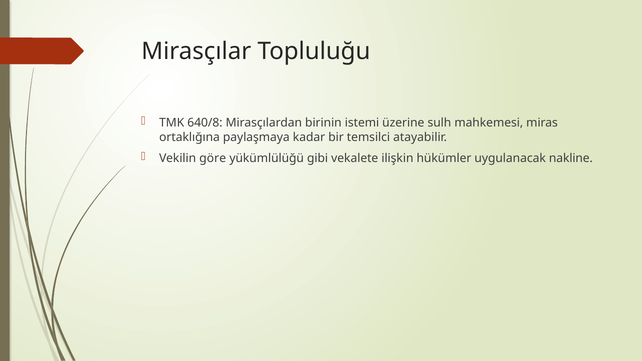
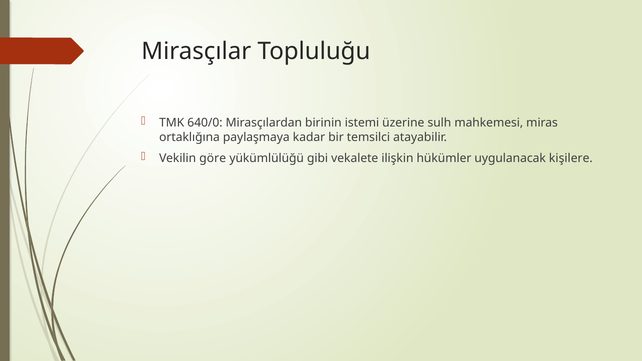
640/8: 640/8 -> 640/0
nakline: nakline -> kişilere
